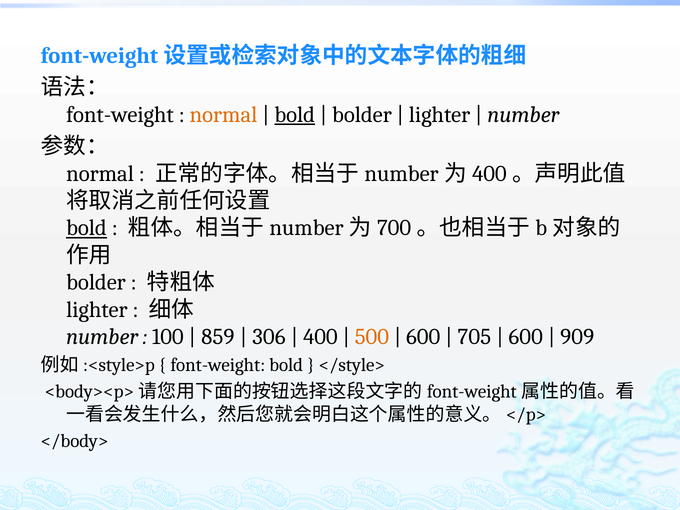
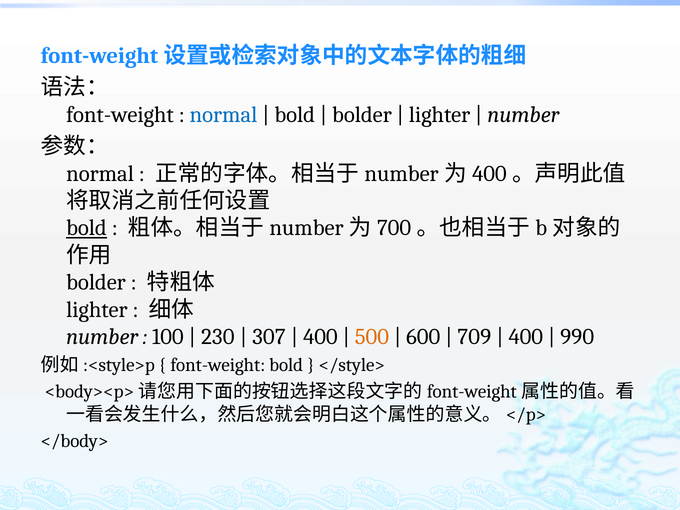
normal at (223, 115) colour: orange -> blue
bold at (295, 115) underline: present -> none
859: 859 -> 230
306: 306 -> 307
705: 705 -> 709
600 at (526, 337): 600 -> 400
909: 909 -> 990
